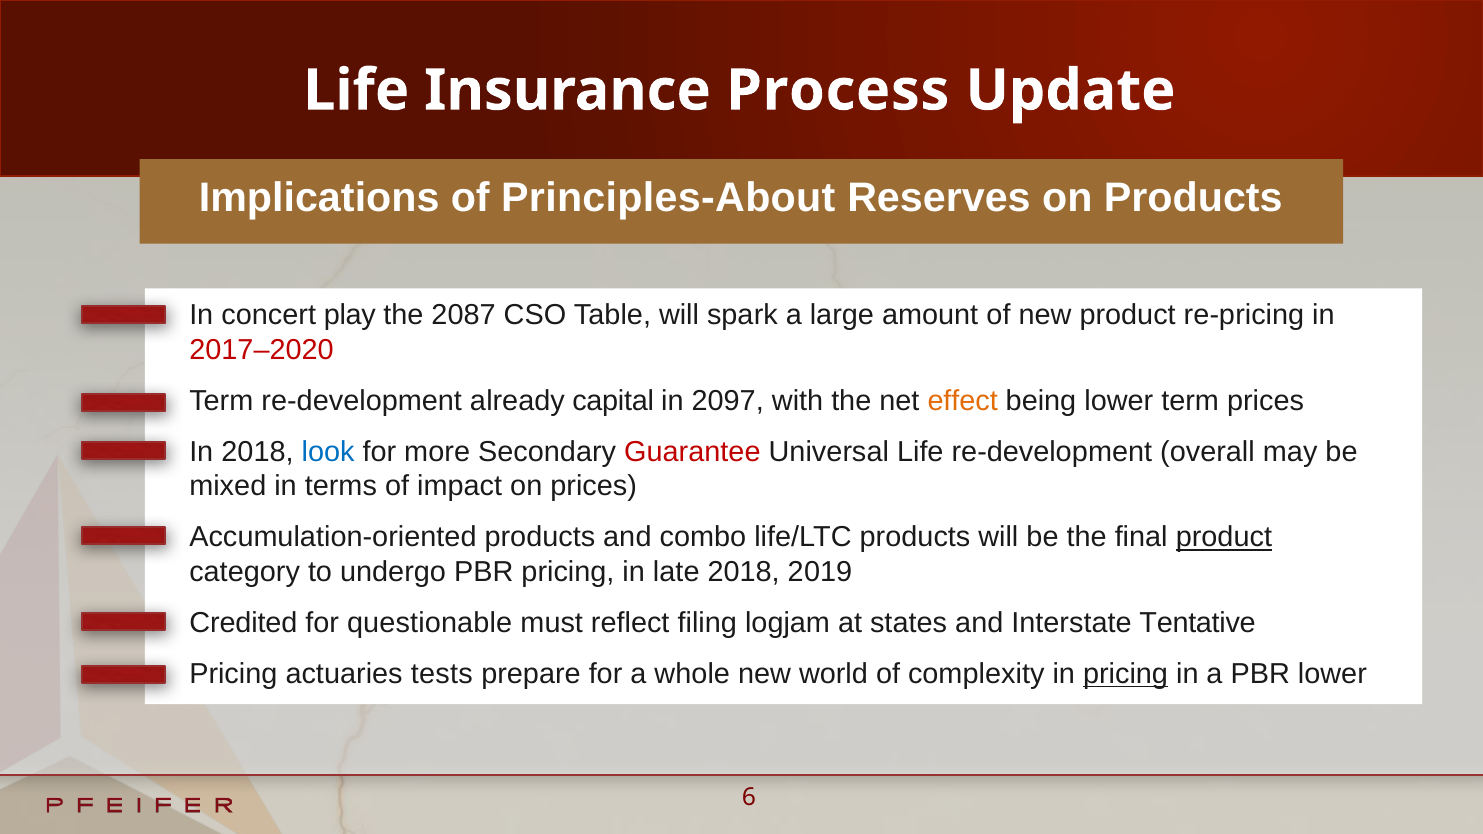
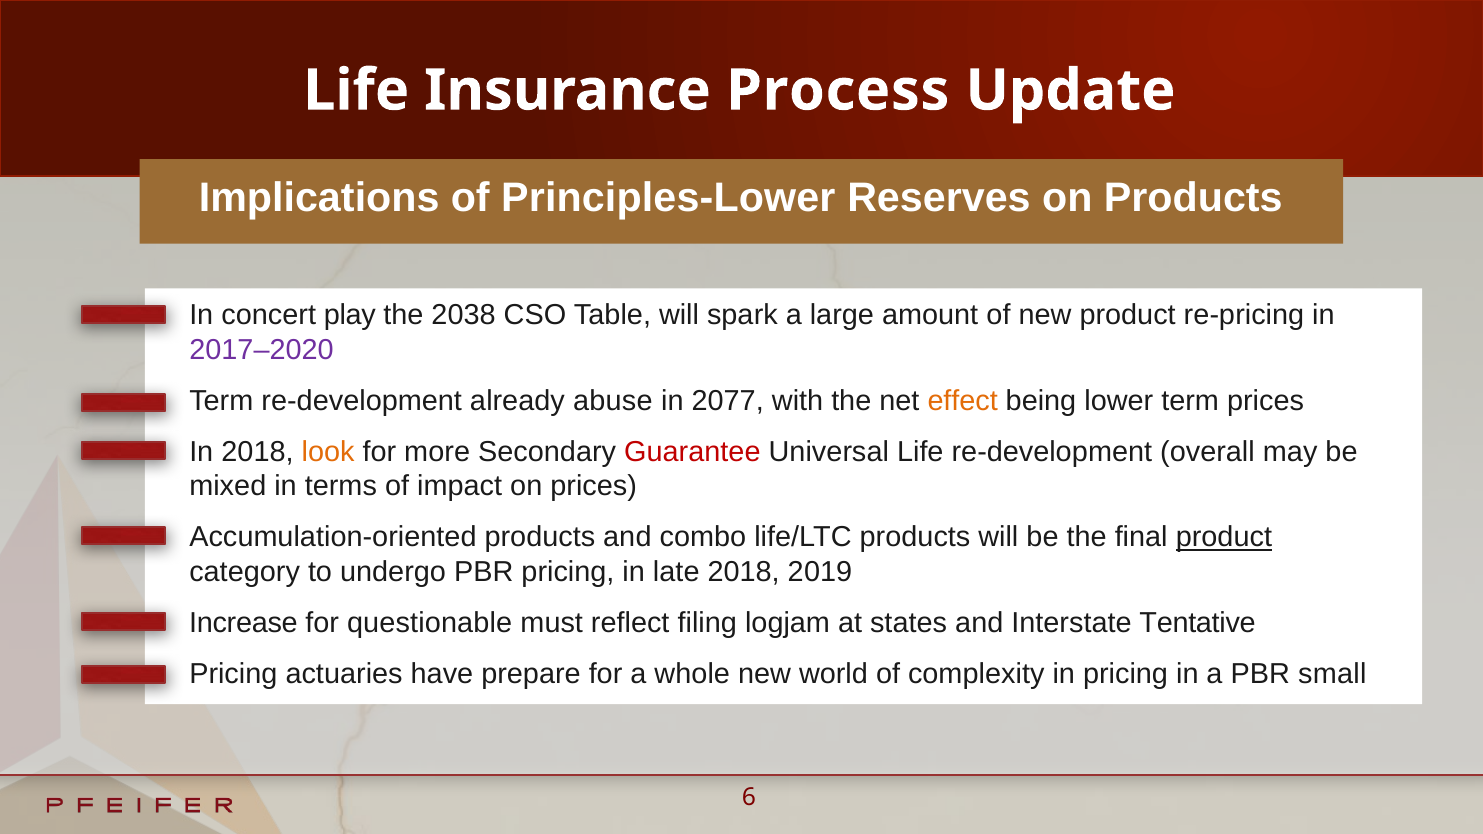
Principles-About: Principles-About -> Principles-Lower
2087: 2087 -> 2038
2017–2020 colour: red -> purple
capital: capital -> abuse
2097: 2097 -> 2077
look colour: blue -> orange
Credited: Credited -> Increase
tests: tests -> have
pricing at (1126, 674) underline: present -> none
PBR lower: lower -> small
